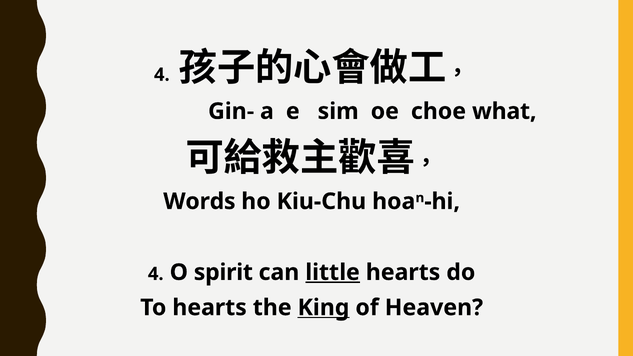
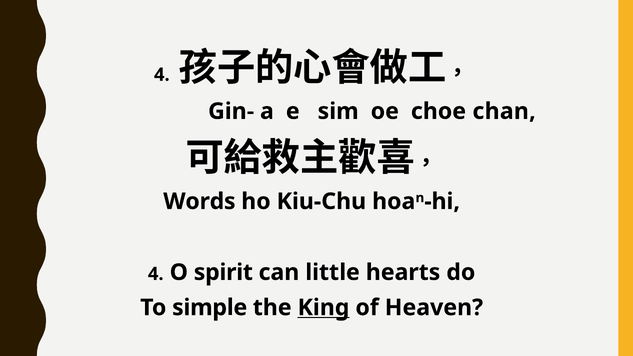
what: what -> chan
little underline: present -> none
To hearts: hearts -> simple
